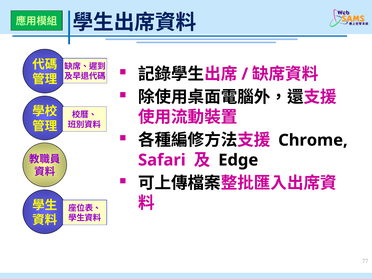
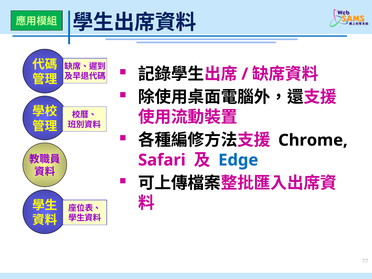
Edge colour: black -> blue
